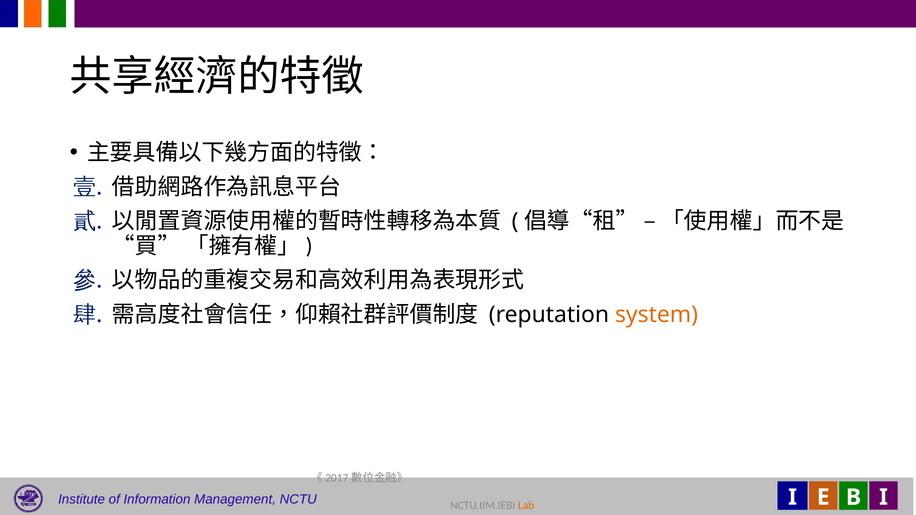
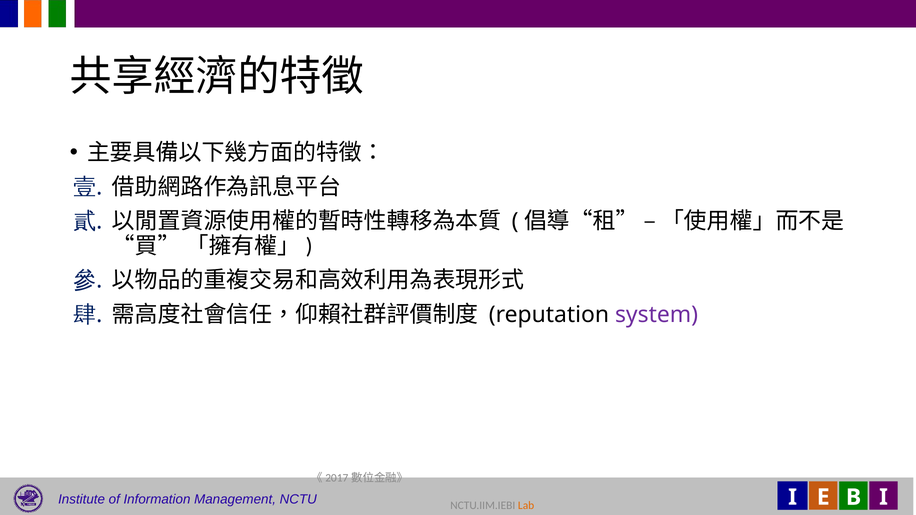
system colour: orange -> purple
